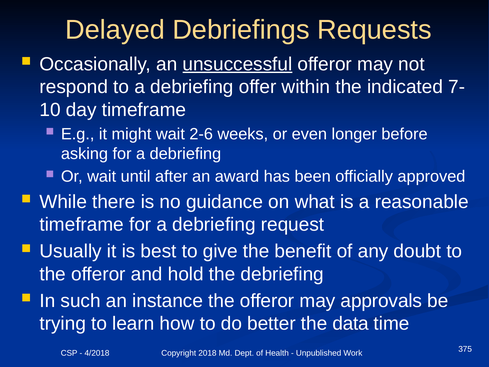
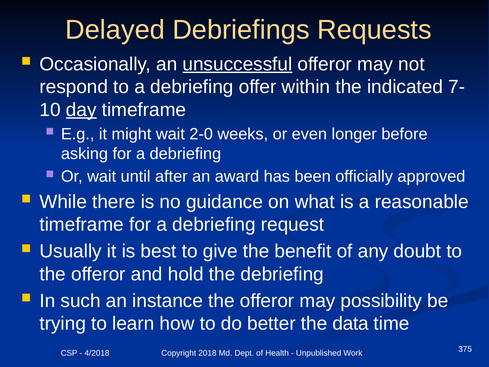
day underline: none -> present
2-6: 2-6 -> 2-0
approvals: approvals -> possibility
